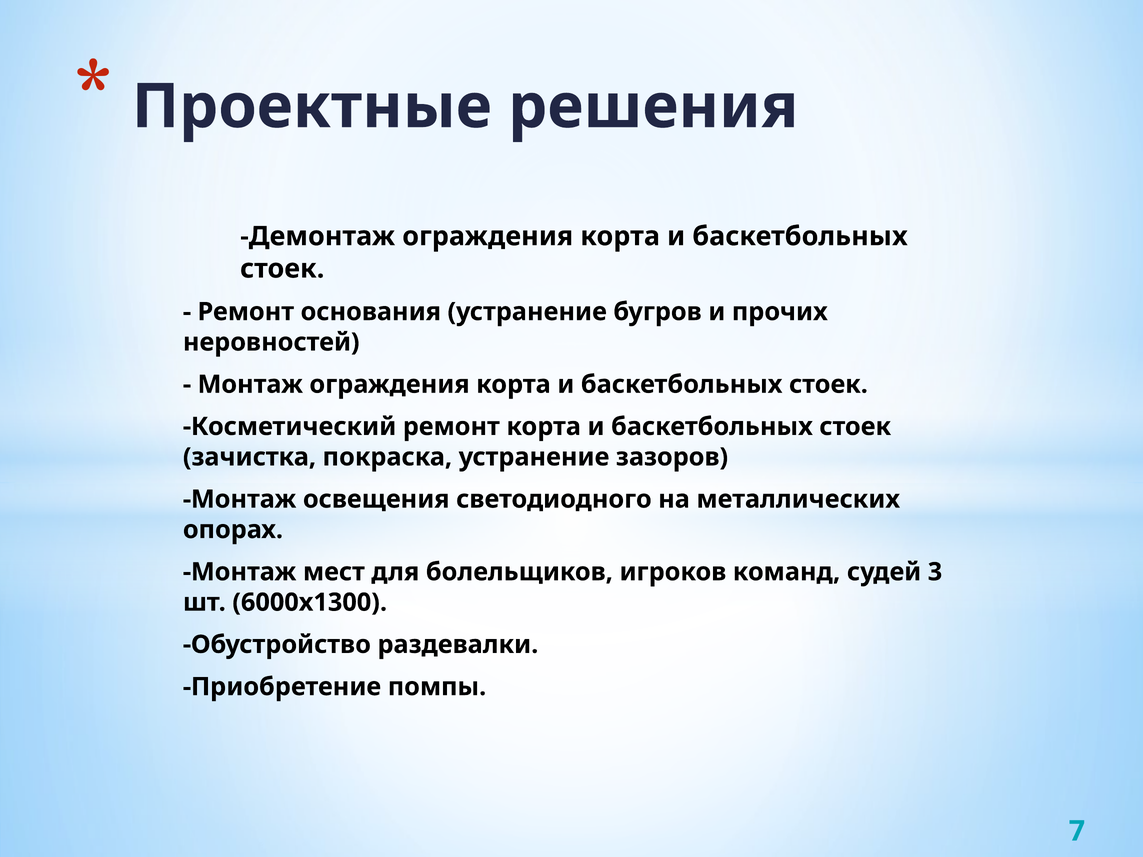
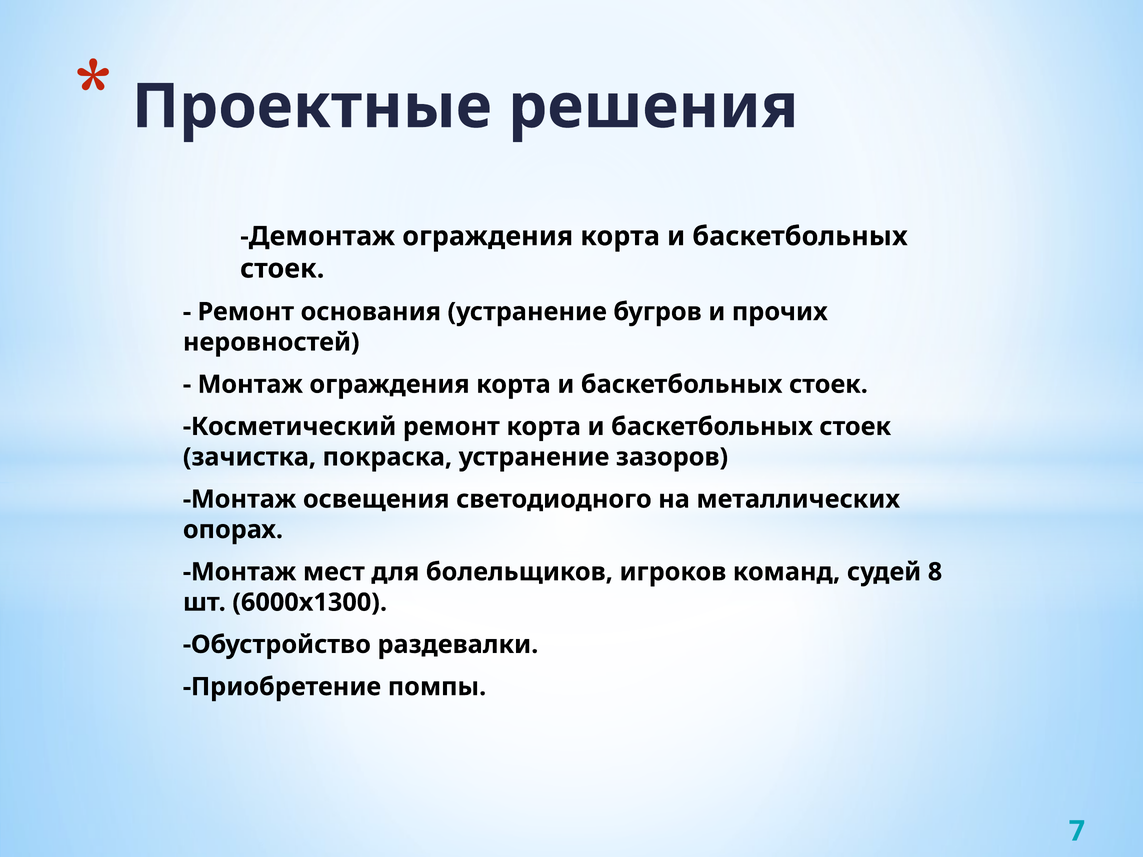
3: 3 -> 8
